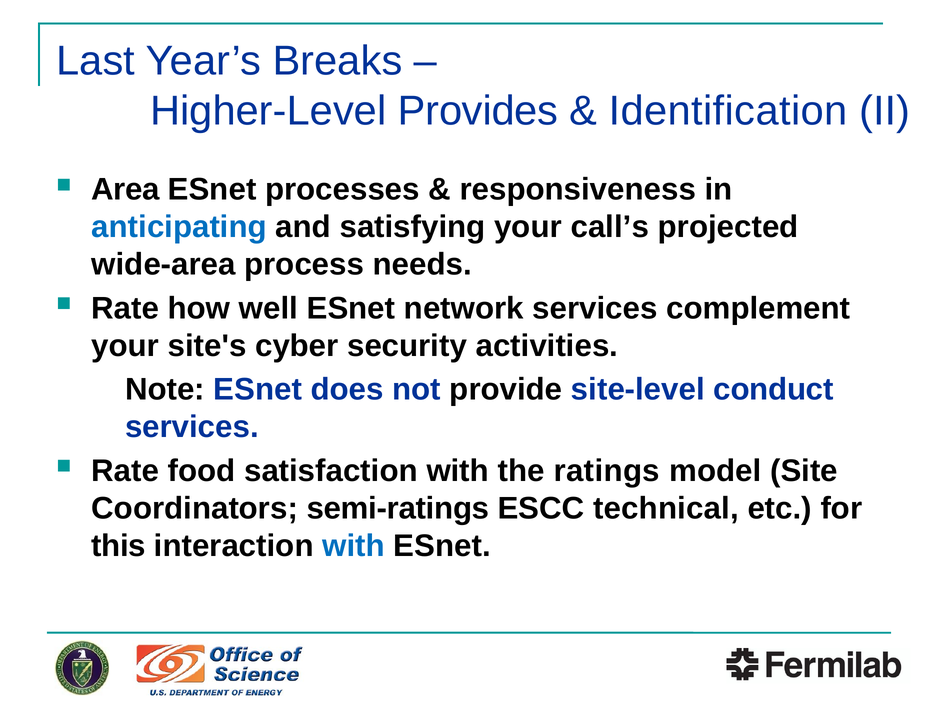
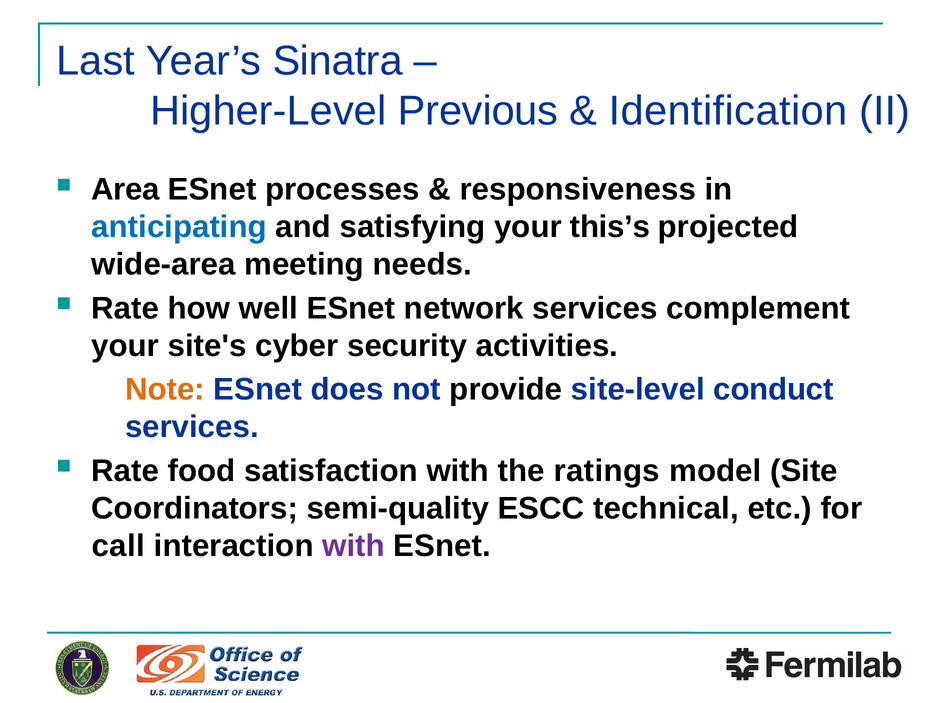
Breaks: Breaks -> Sinatra
Provides: Provides -> Previous
call’s: call’s -> this’s
process: process -> meeting
Note colour: black -> orange
semi-ratings: semi-ratings -> semi-quality
this: this -> call
with at (354, 546) colour: blue -> purple
